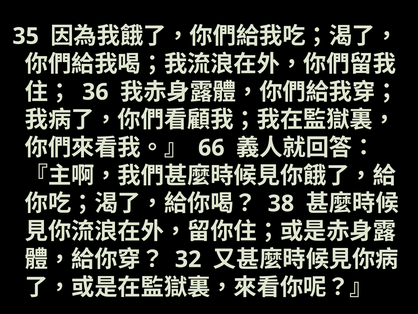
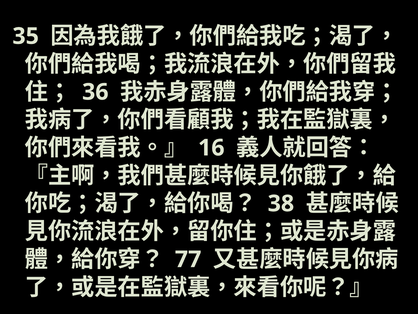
66: 66 -> 16
32: 32 -> 77
